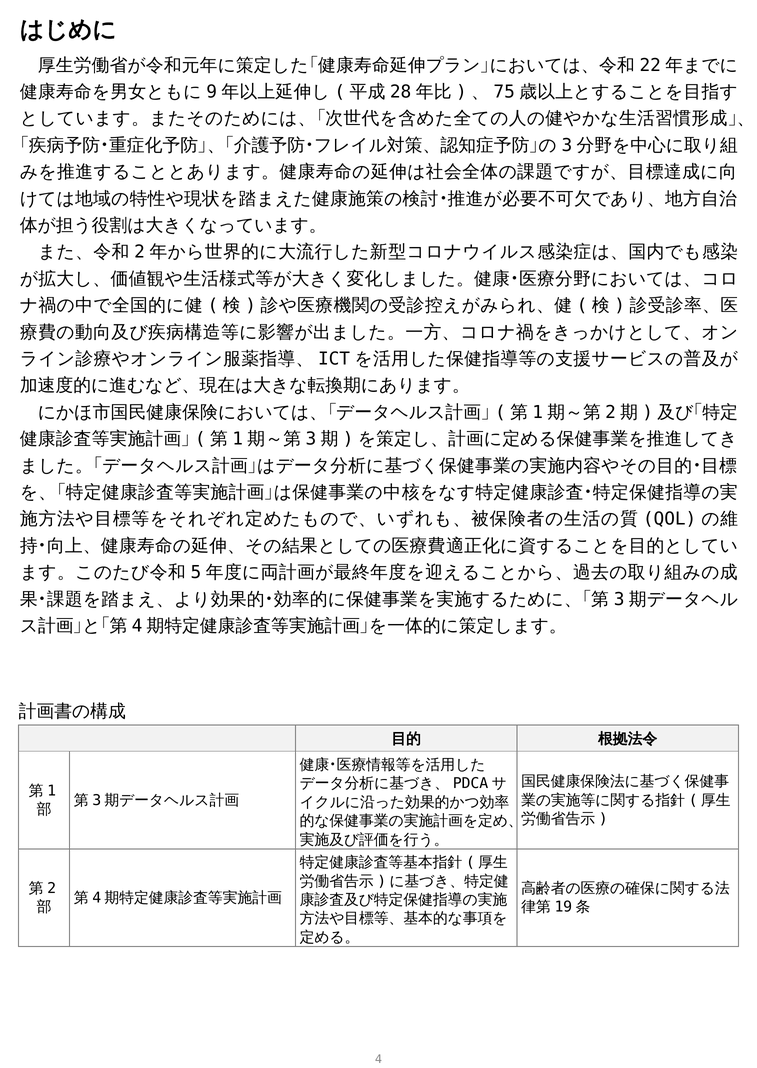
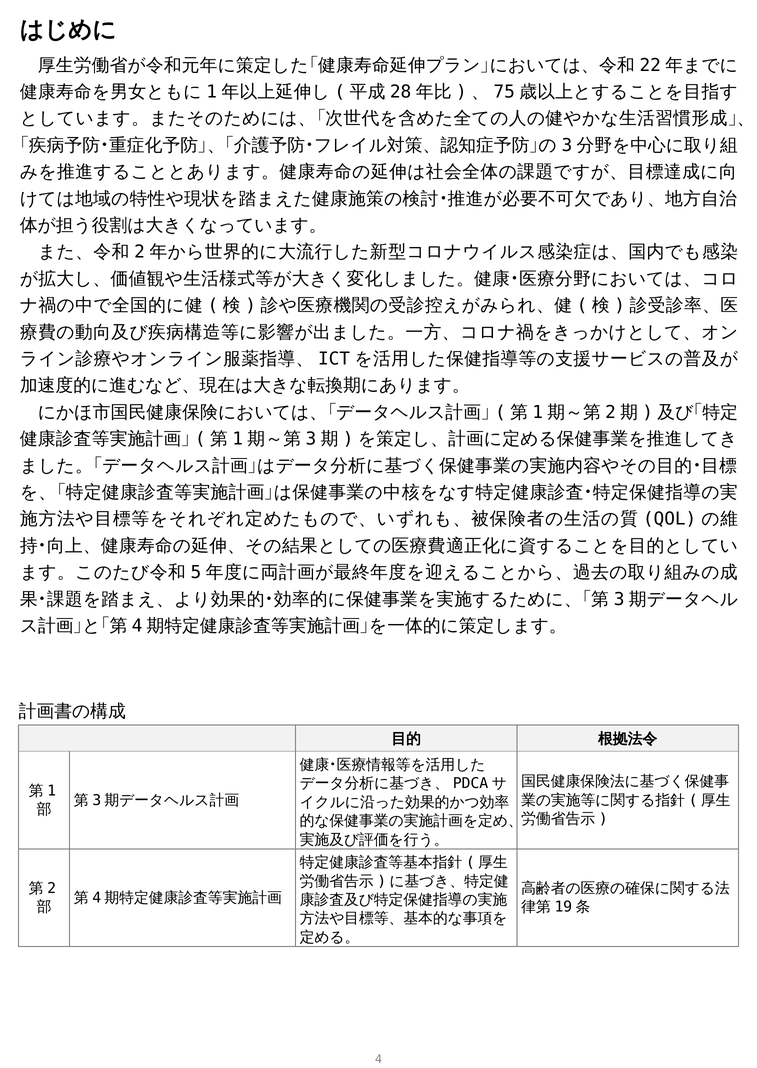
9: 9 -> 1
